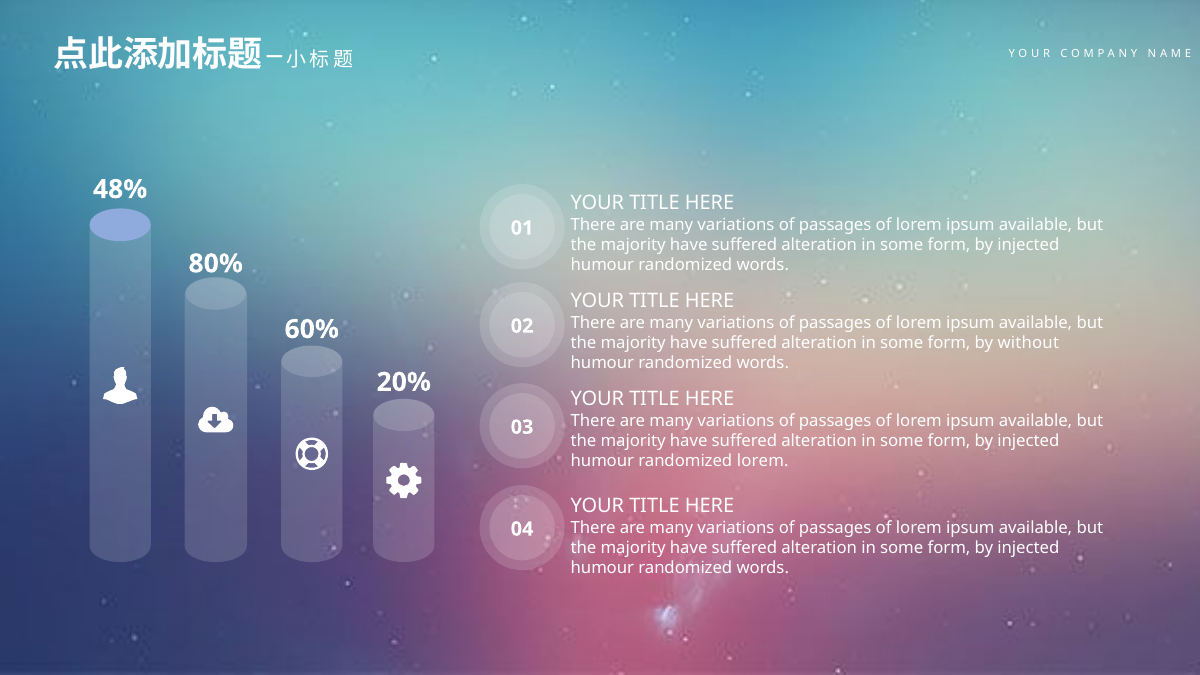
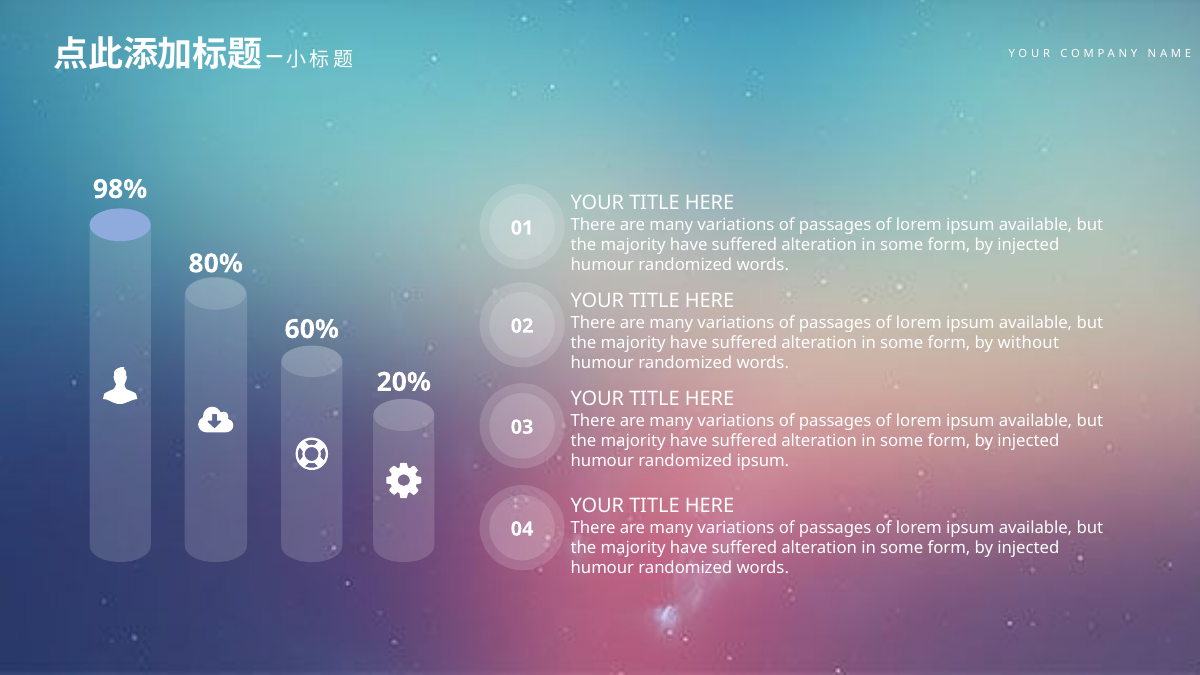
48%: 48% -> 98%
randomized lorem: lorem -> ipsum
